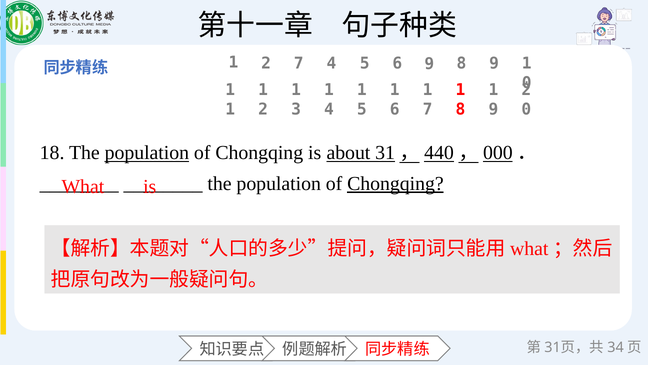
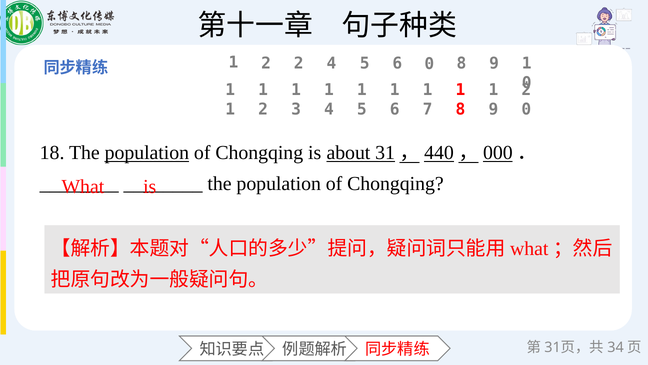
2 7: 7 -> 2
6 9: 9 -> 0
Chongqing at (395, 184) underline: present -> none
